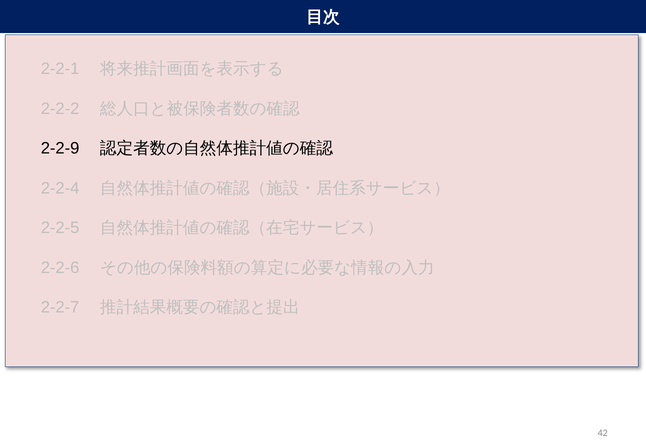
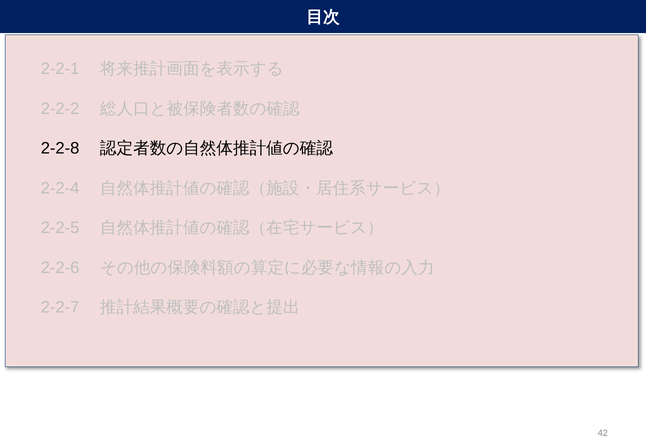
2-2-9: 2-2-9 -> 2-2-8
